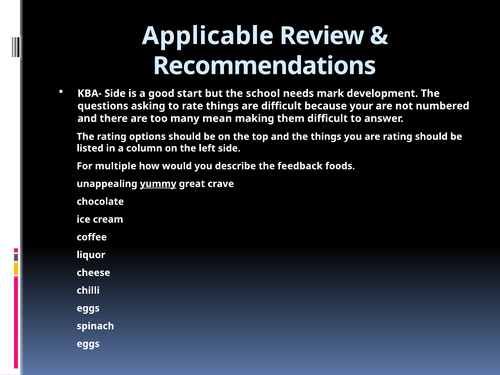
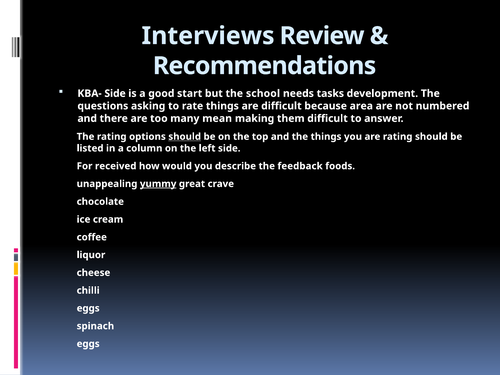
Applicable: Applicable -> Interviews
mark: mark -> tasks
your: your -> area
should at (185, 137) underline: none -> present
multiple: multiple -> received
